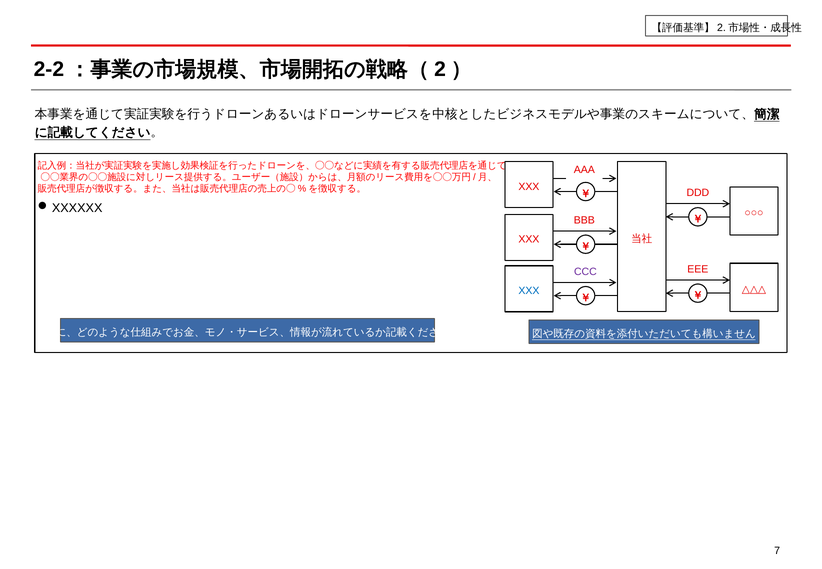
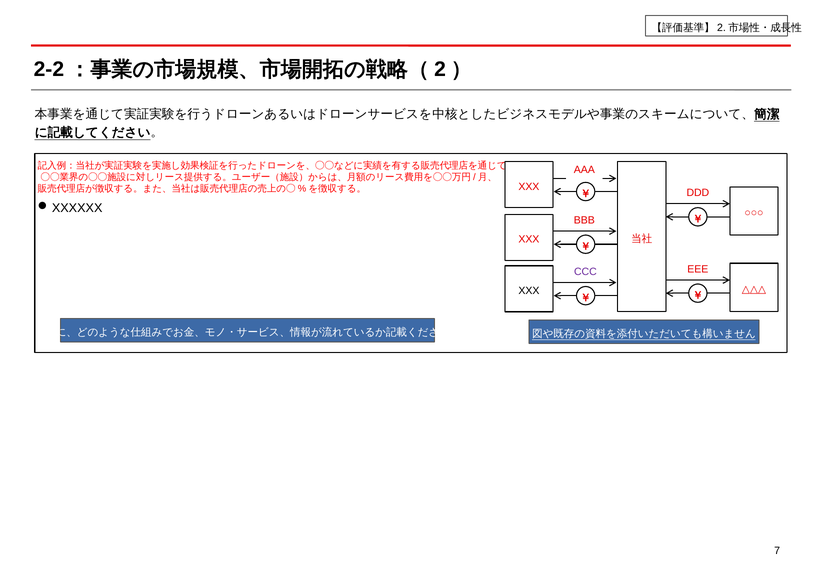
XXX at (529, 291) colour: blue -> black
